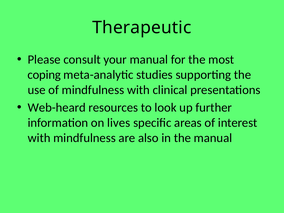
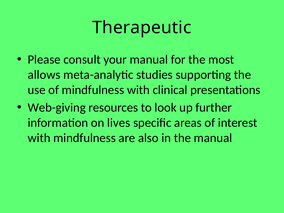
coping: coping -> allows
Web-heard: Web-heard -> Web-giving
